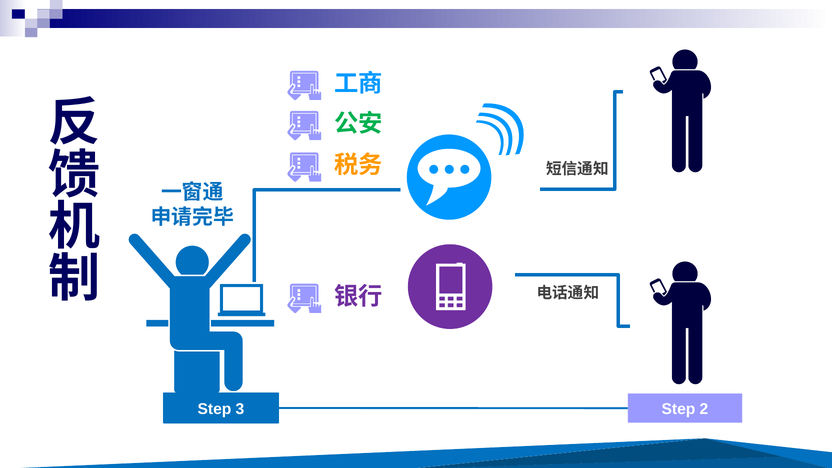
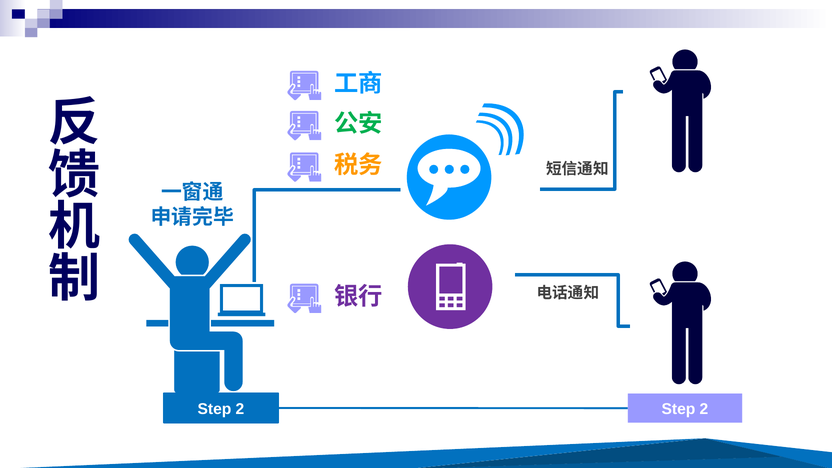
3 at (240, 409): 3 -> 2
